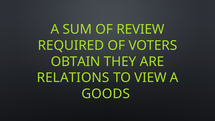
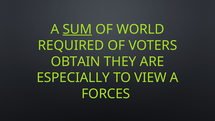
SUM underline: none -> present
REVIEW: REVIEW -> WORLD
RELATIONS: RELATIONS -> ESPECIALLY
GOODS: GOODS -> FORCES
